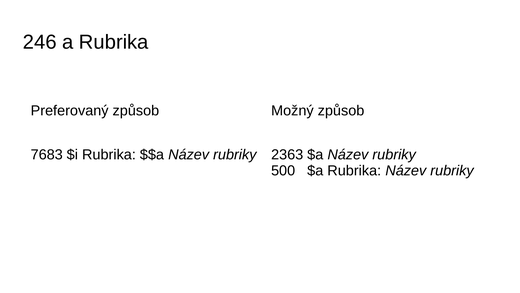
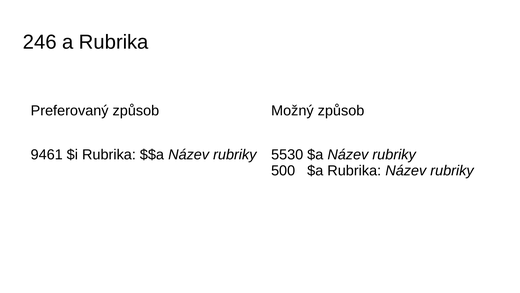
7683: 7683 -> 9461
2363: 2363 -> 5530
